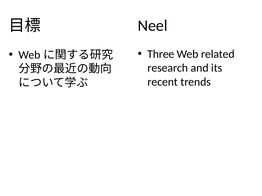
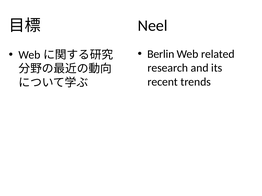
Three: Three -> Berlin
